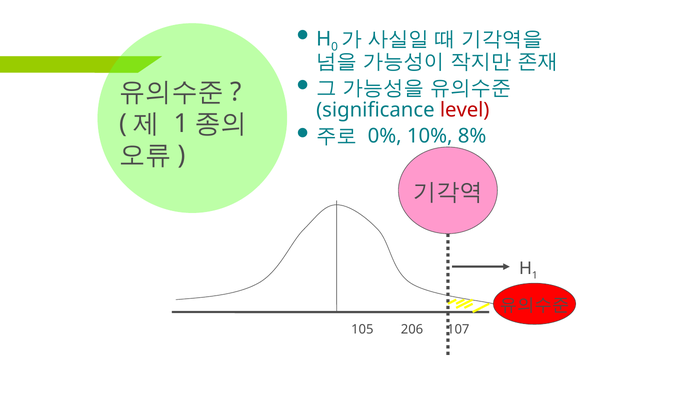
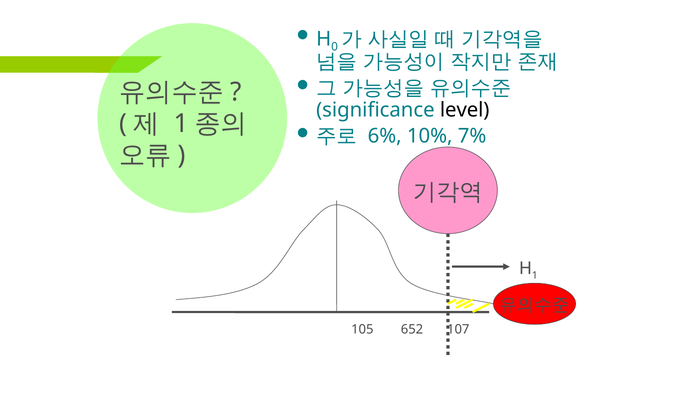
level colour: red -> black
0%: 0% -> 6%
8%: 8% -> 7%
206: 206 -> 652
